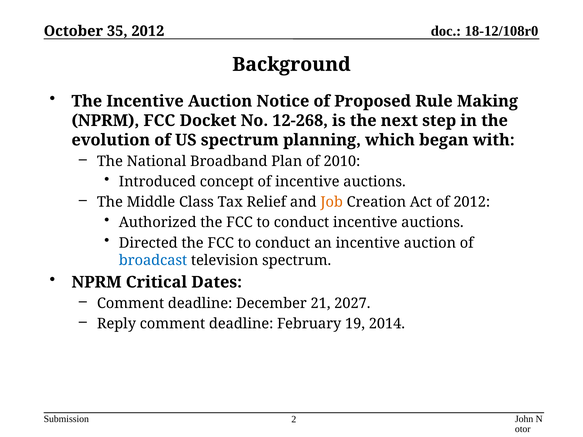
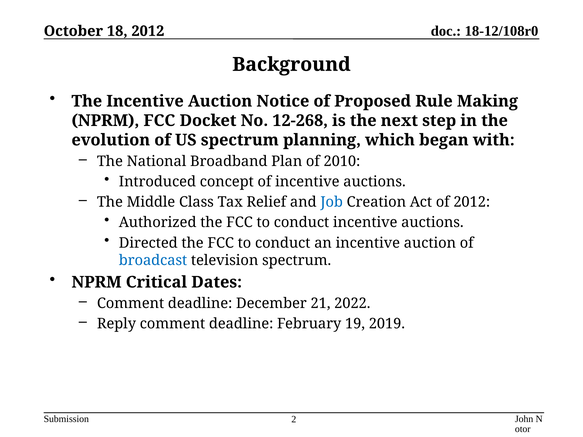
35: 35 -> 18
Job colour: orange -> blue
2027: 2027 -> 2022
2014: 2014 -> 2019
